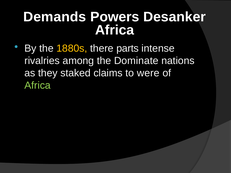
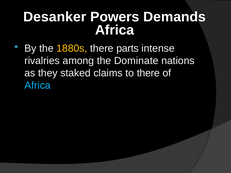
Demands: Demands -> Desanker
Desanker: Desanker -> Demands
to were: were -> there
Africa at (38, 85) colour: light green -> light blue
